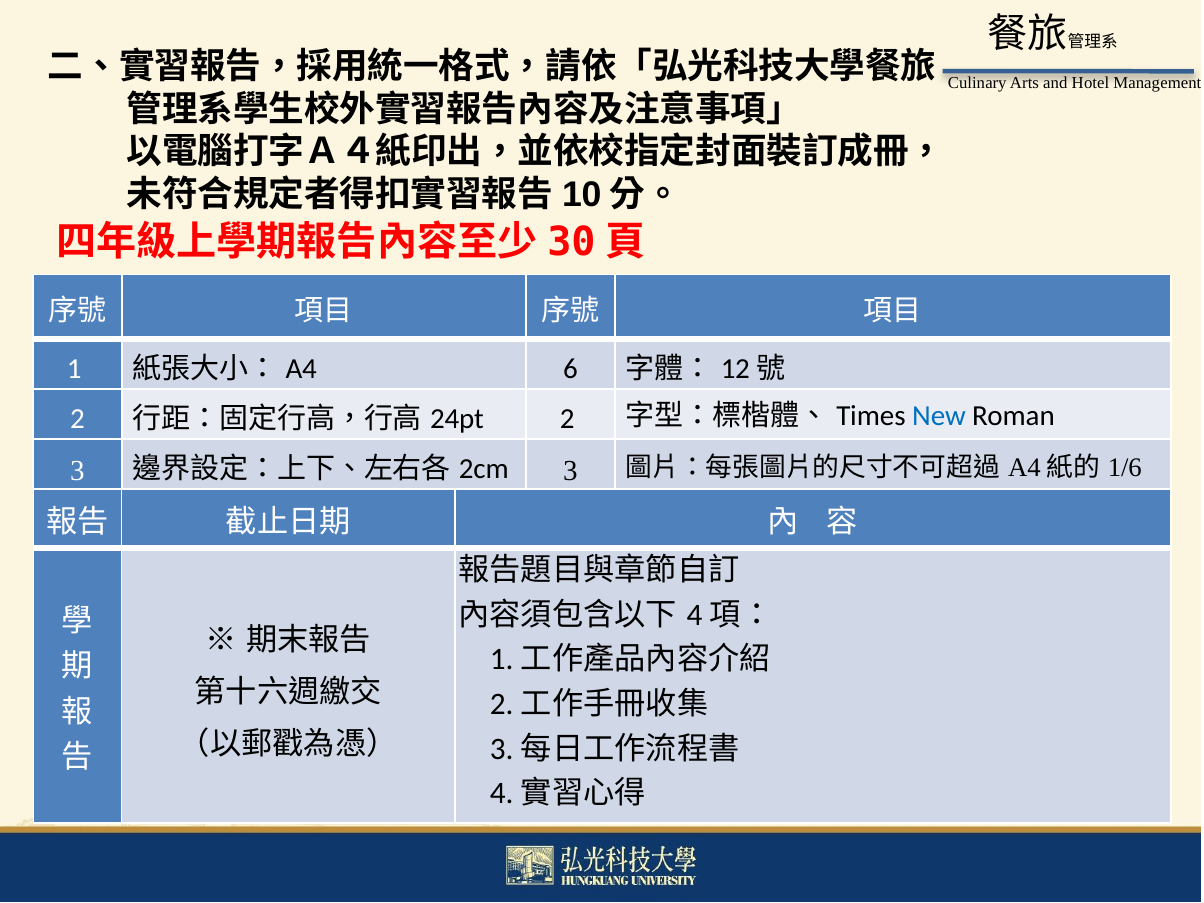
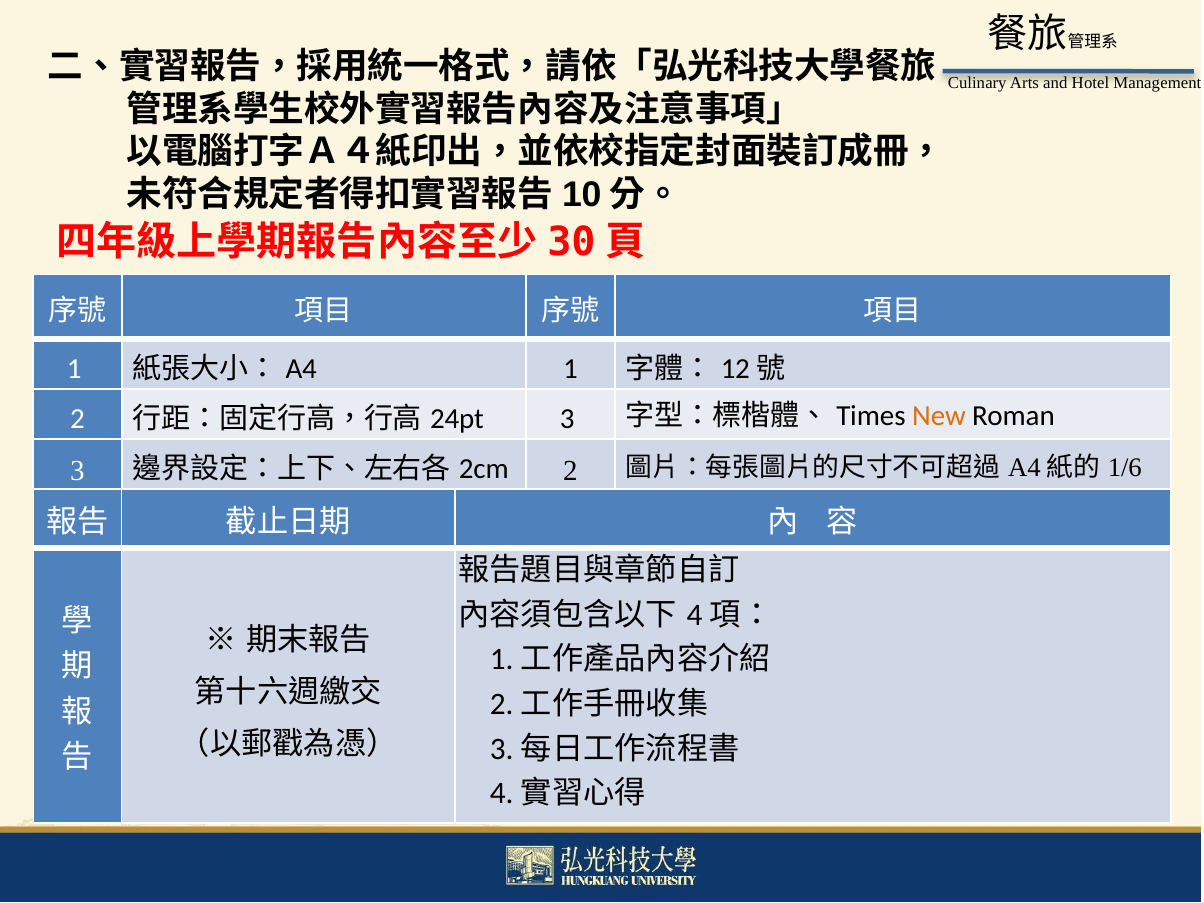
6 at (570, 369): 6 -> 1
2 at (567, 419): 2 -> 3
New colour: blue -> orange
3 at (570, 471): 3 -> 2
